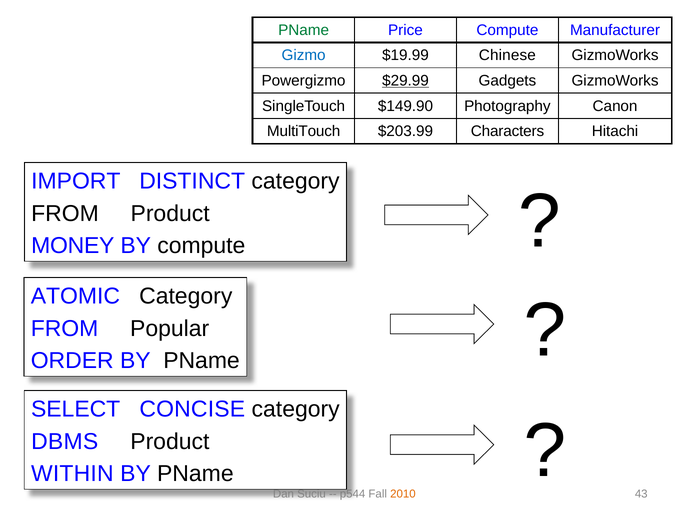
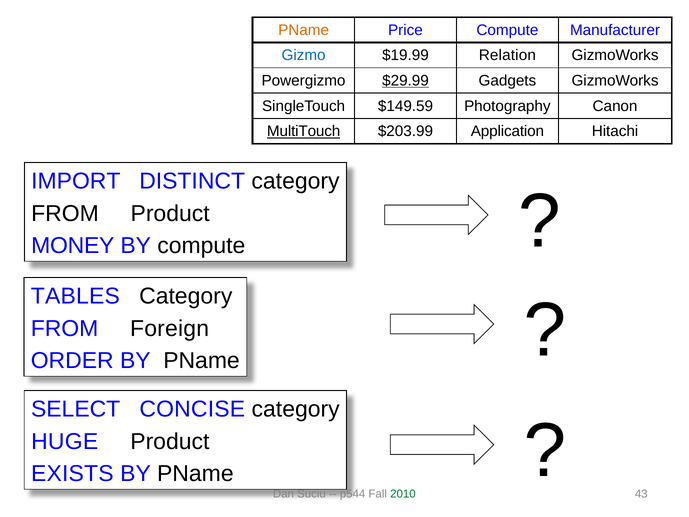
PName at (304, 30) colour: green -> orange
Chinese: Chinese -> Relation
$149.90: $149.90 -> $149.59
MultiTouch underline: none -> present
Characters: Characters -> Application
ATOMIC: ATOMIC -> TABLES
Popular: Popular -> Foreign
DBMS: DBMS -> HUGE
WITHIN: WITHIN -> EXISTS
2010 colour: orange -> green
